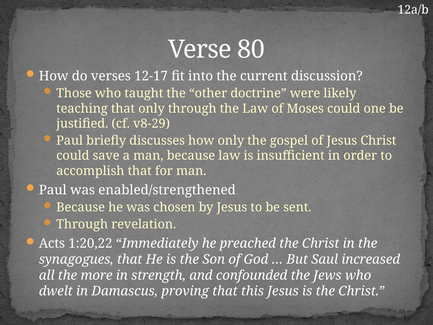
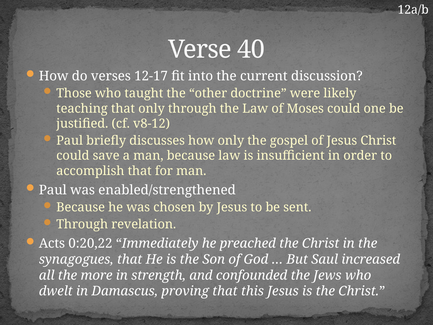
80: 80 -> 40
v8-29: v8-29 -> v8-12
1:20,22: 1:20,22 -> 0:20,22
